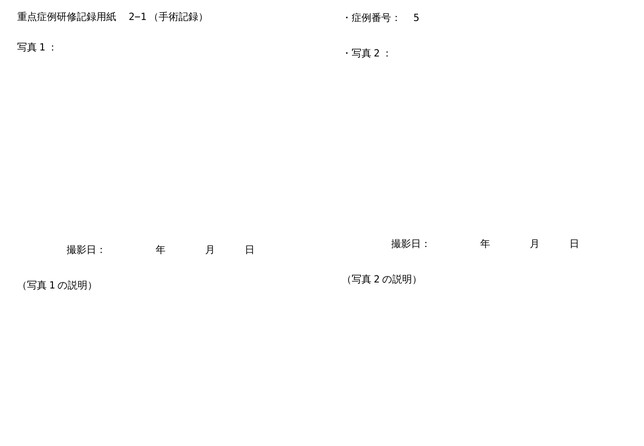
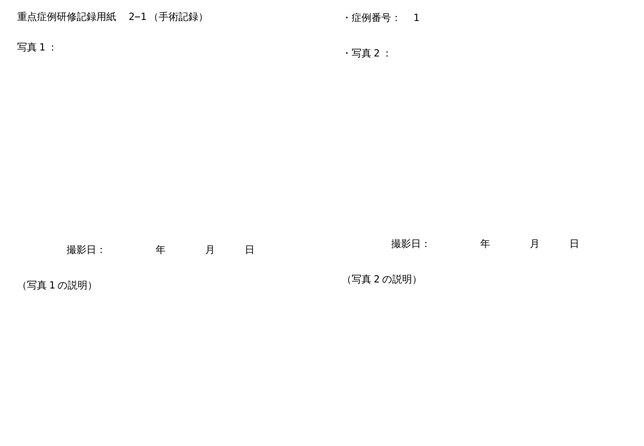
5: 5 -> 1
